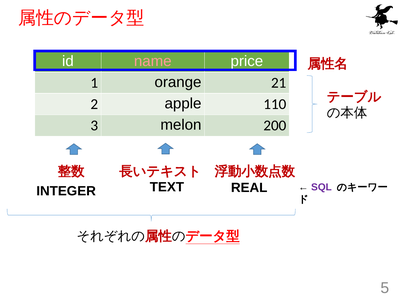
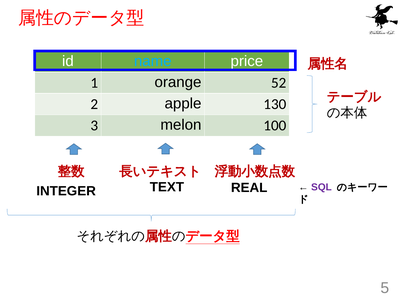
name colour: pink -> light blue
21: 21 -> 52
110: 110 -> 130
200: 200 -> 100
